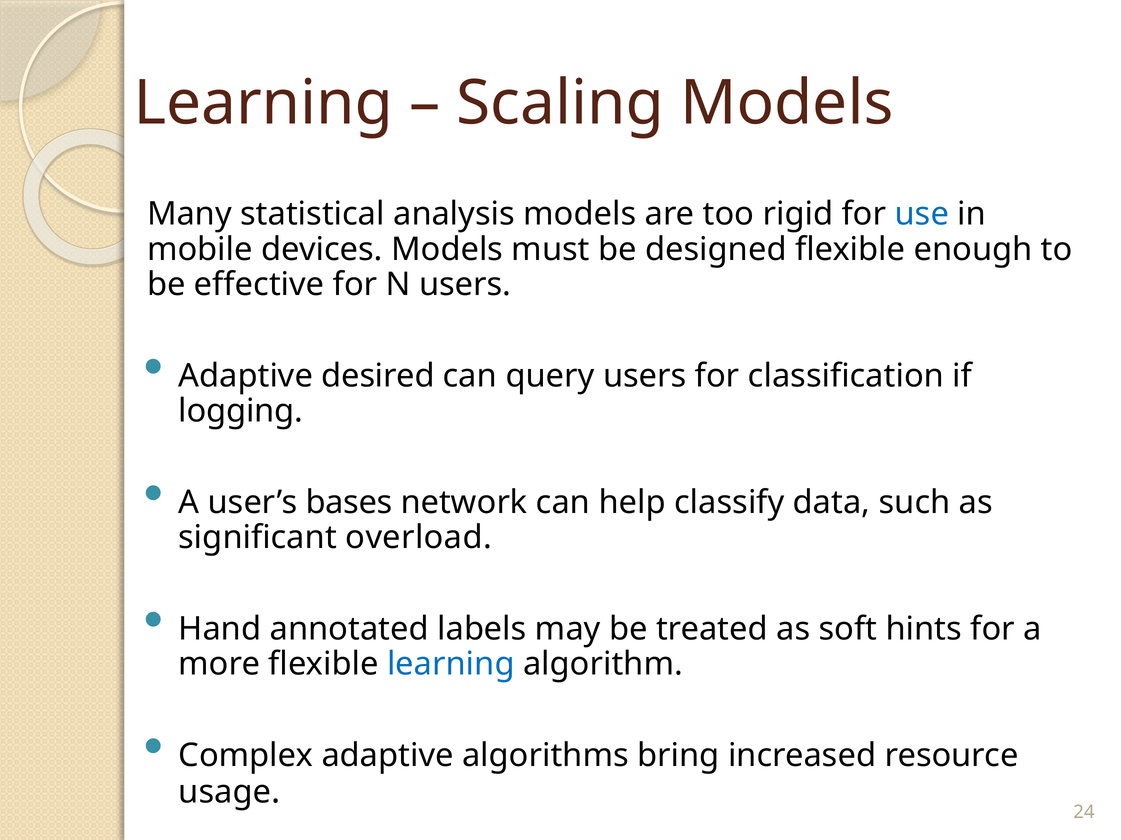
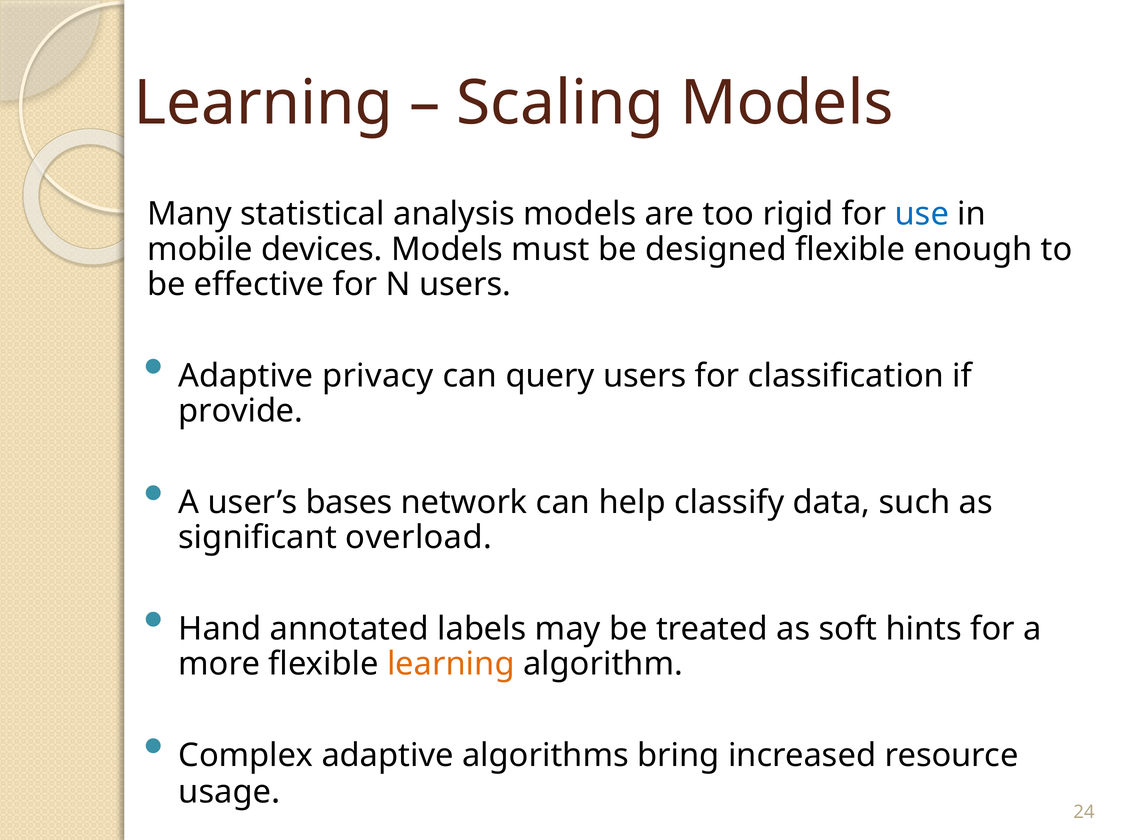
desired: desired -> privacy
logging: logging -> provide
learning at (451, 665) colour: blue -> orange
